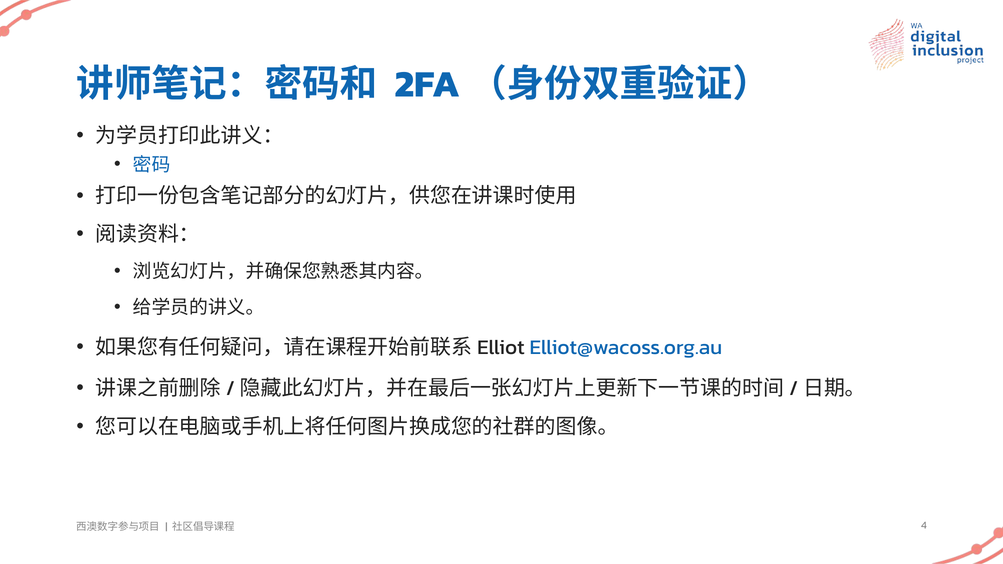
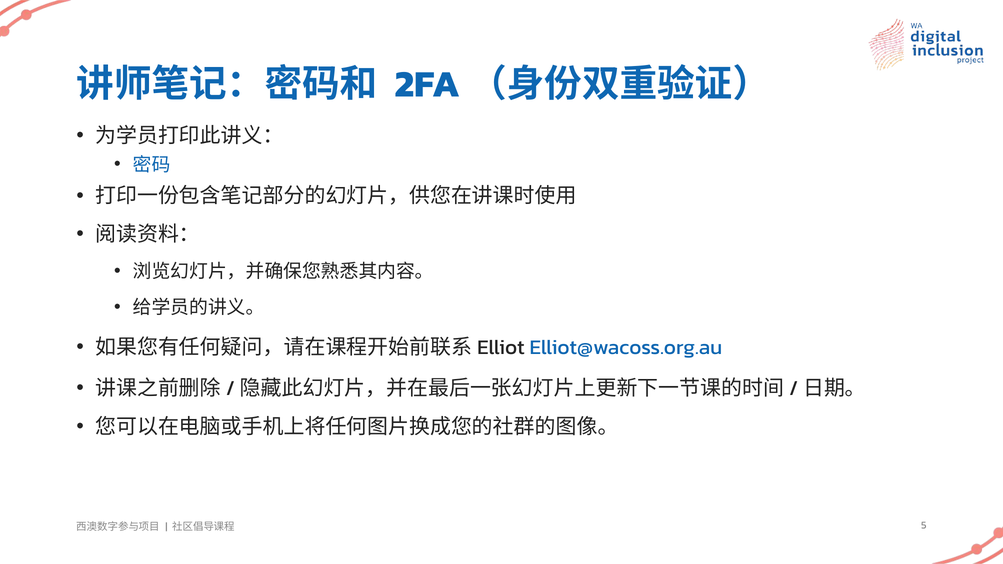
4: 4 -> 5
